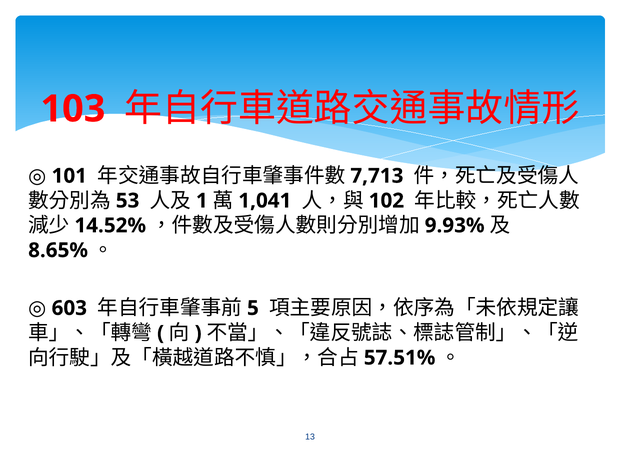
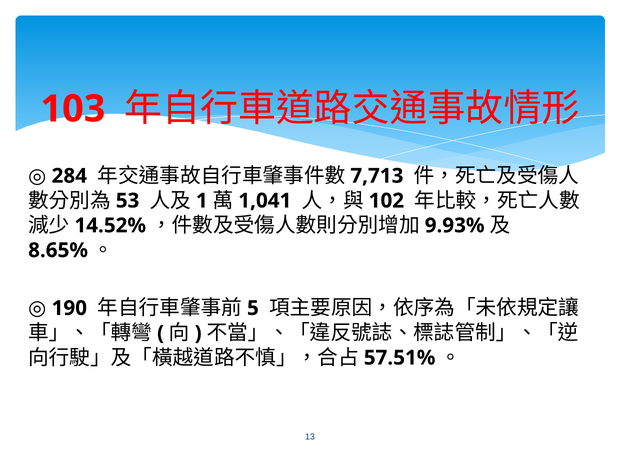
101: 101 -> 284
603: 603 -> 190
